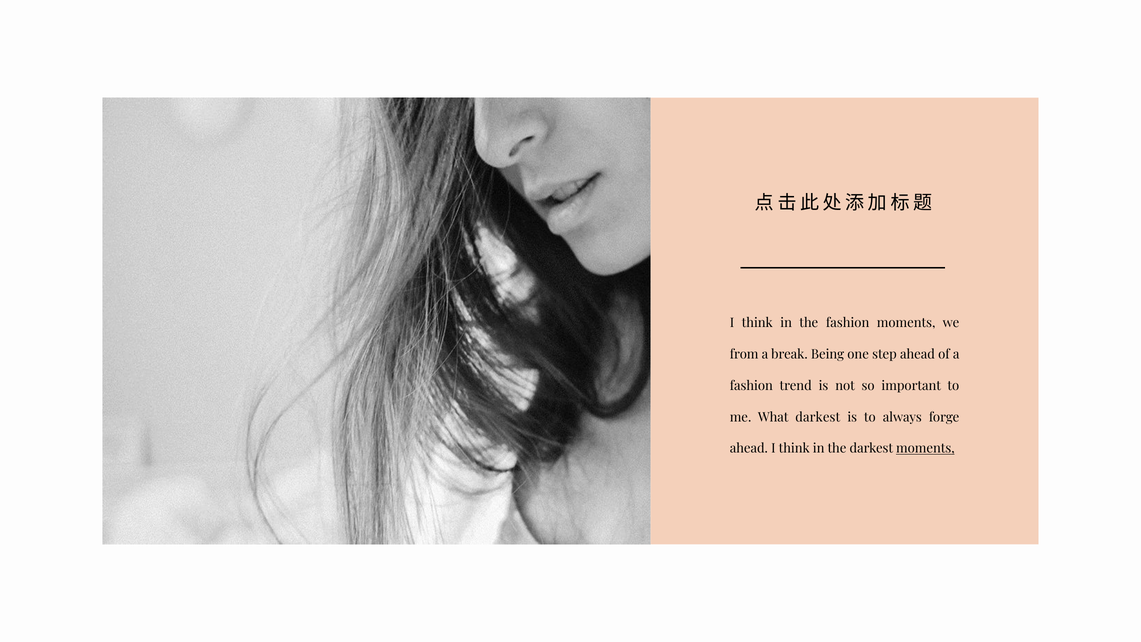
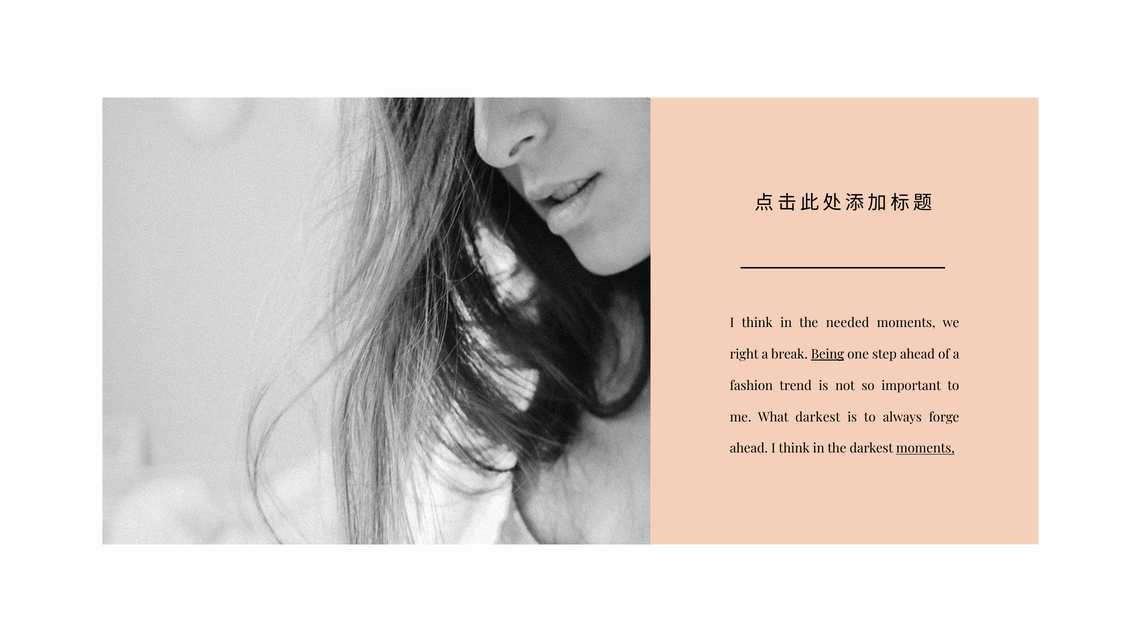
the fashion: fashion -> needed
from: from -> right
Being underline: none -> present
